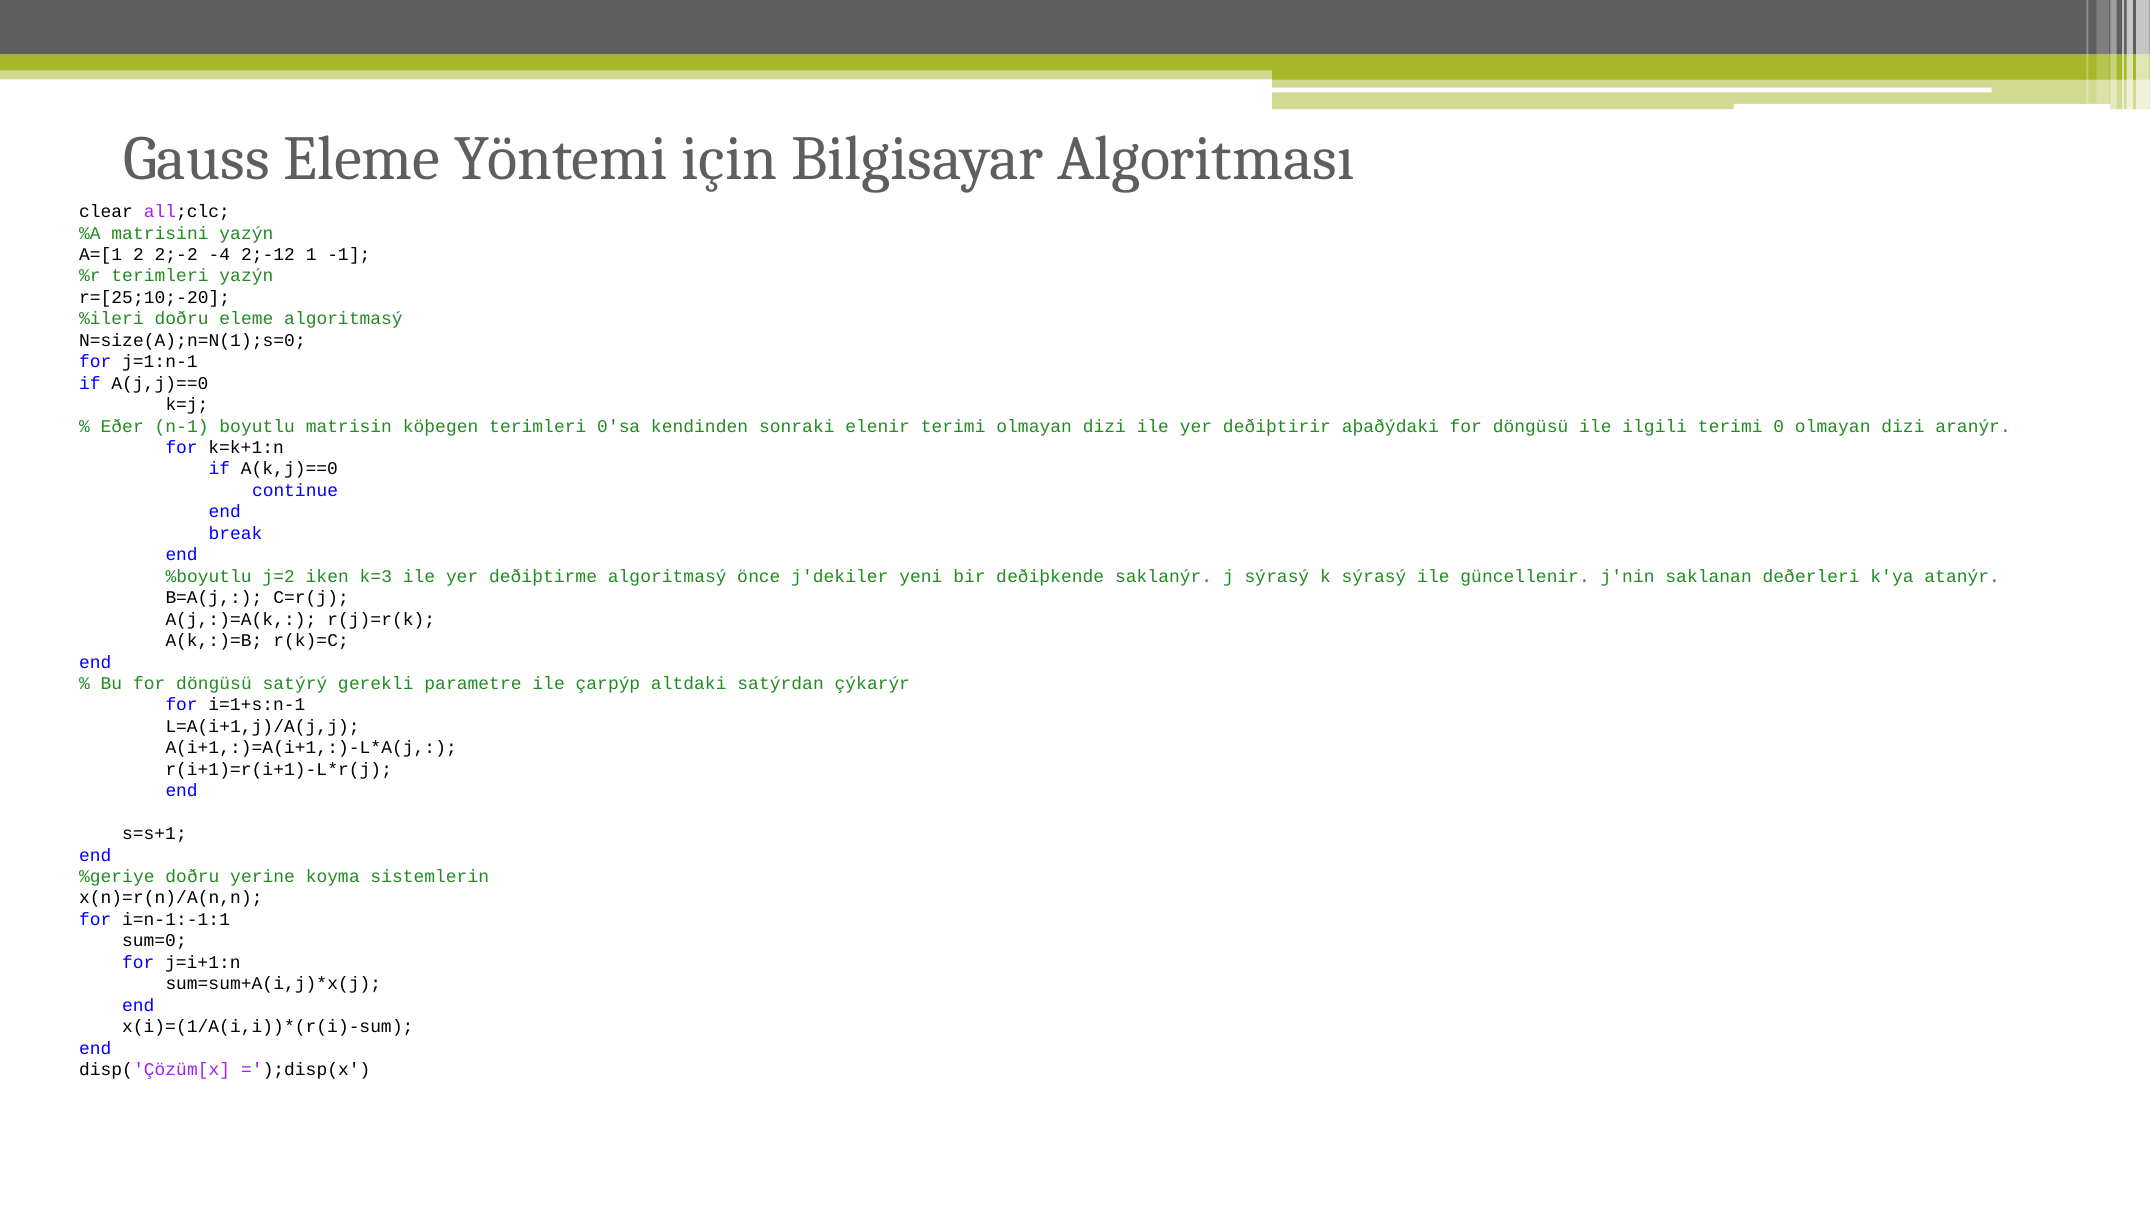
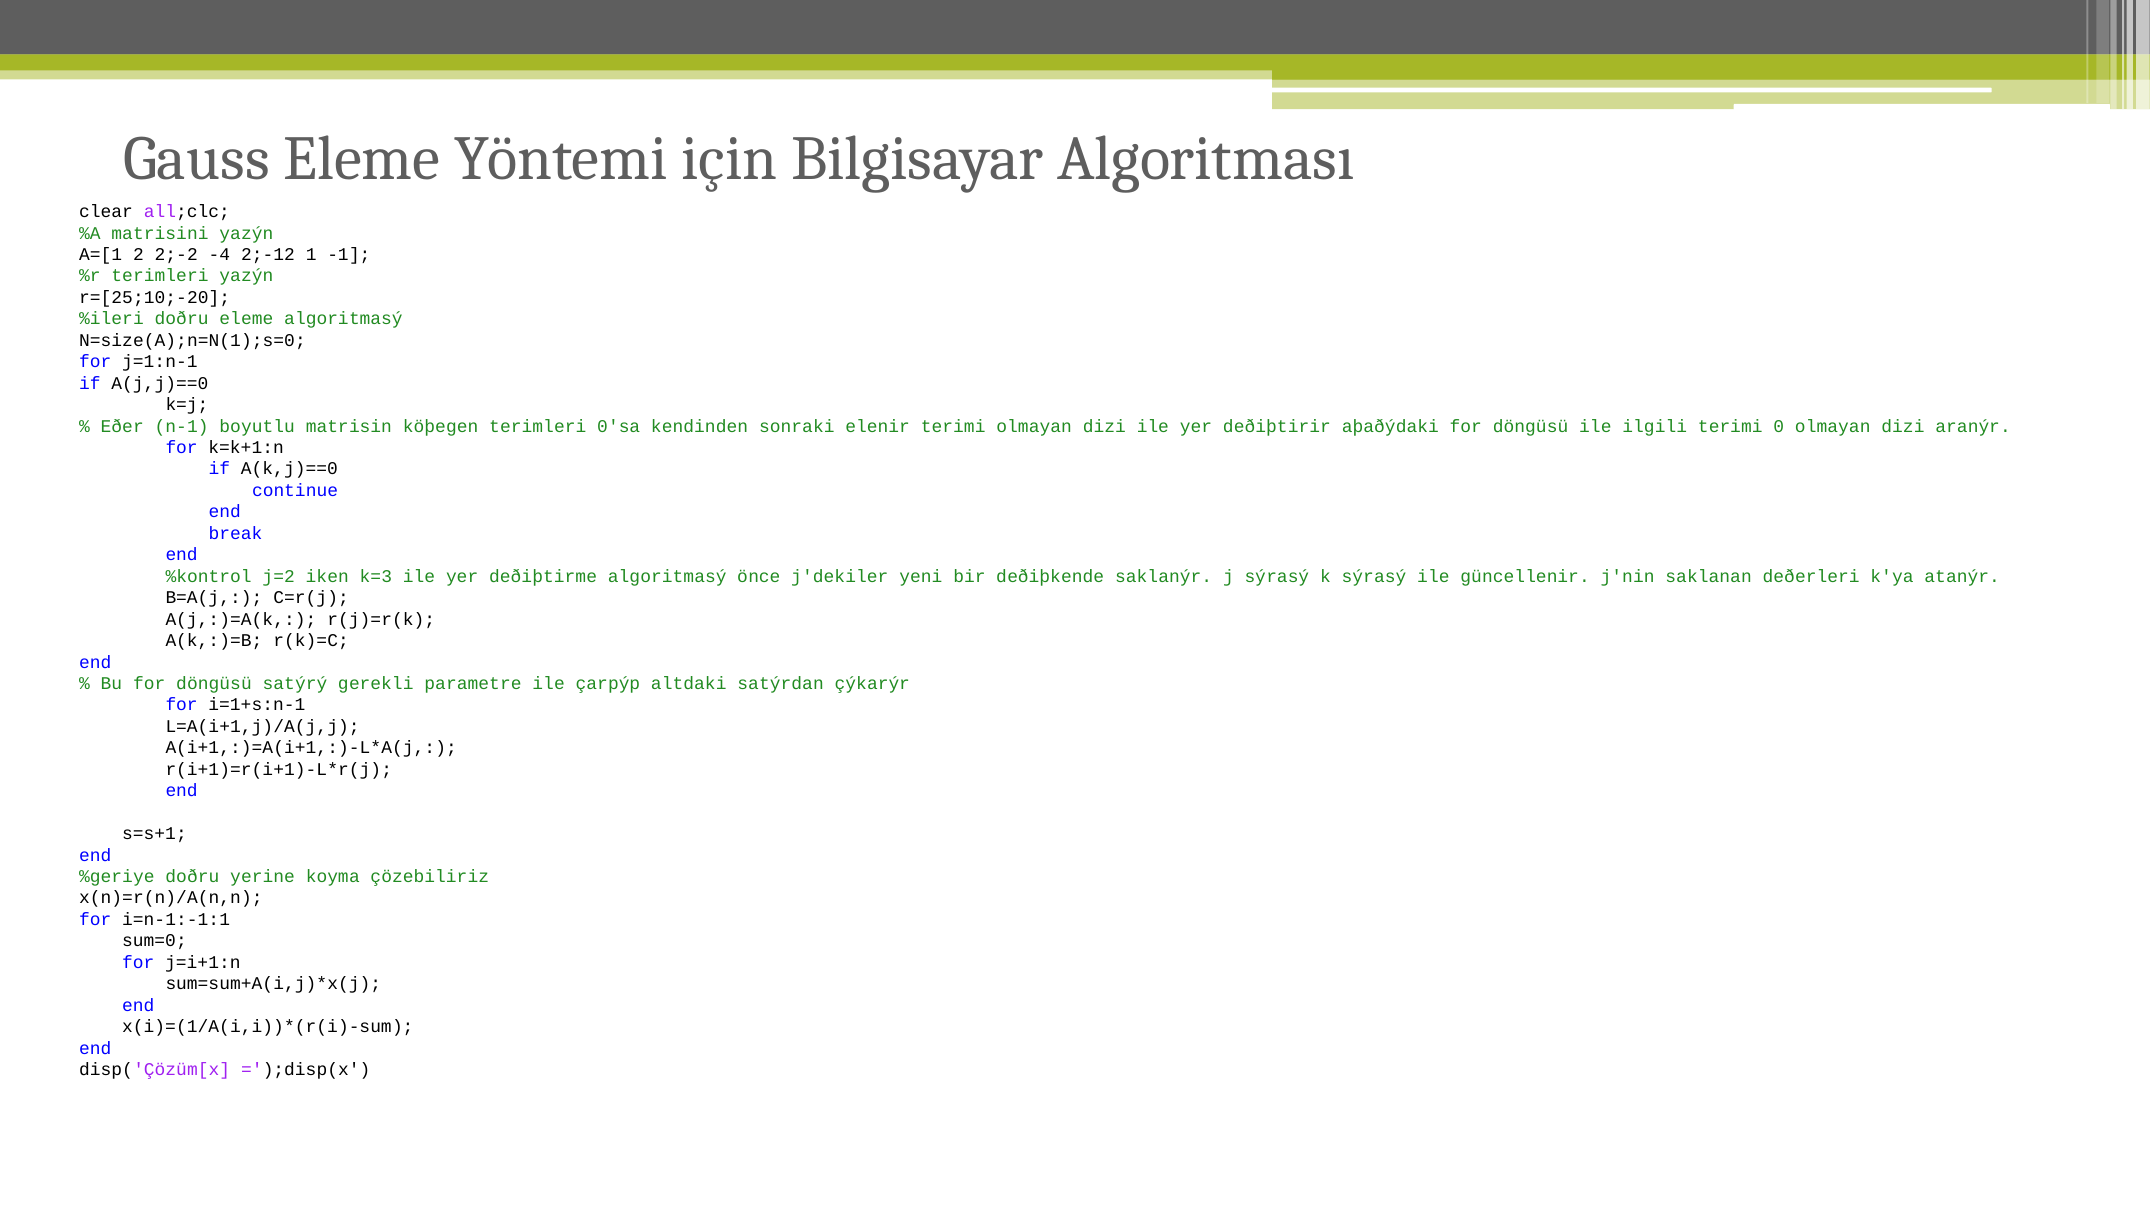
%boyutlu: %boyutlu -> %kontrol
sistemlerin: sistemlerin -> çözebiliriz
